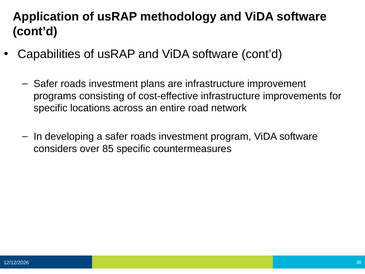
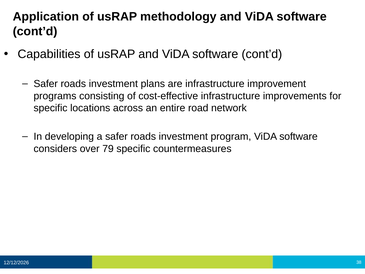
85: 85 -> 79
